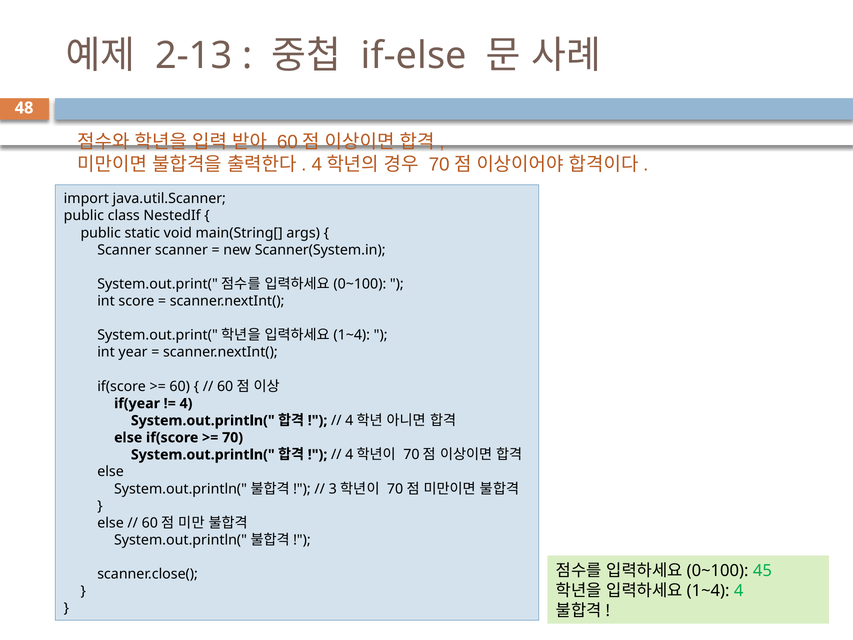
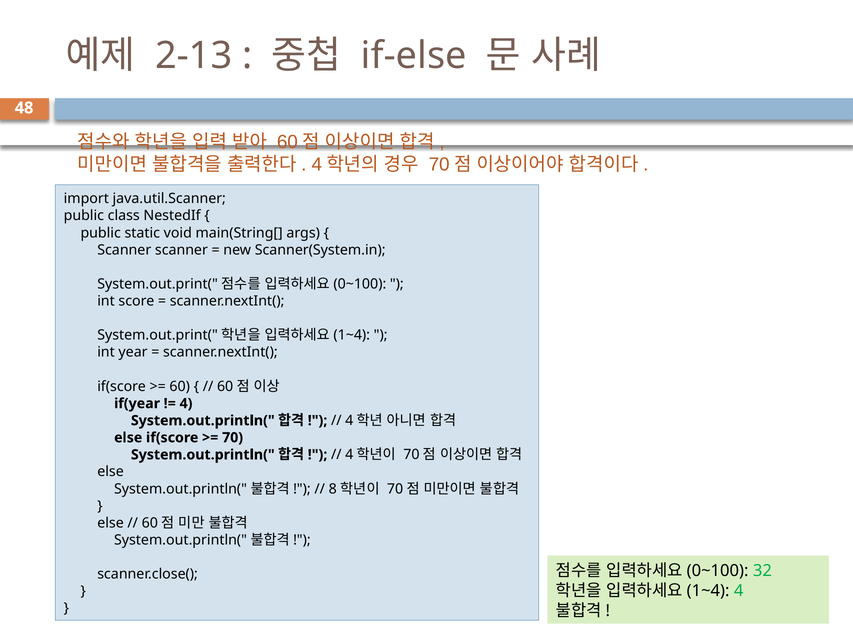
3: 3 -> 8
45: 45 -> 32
